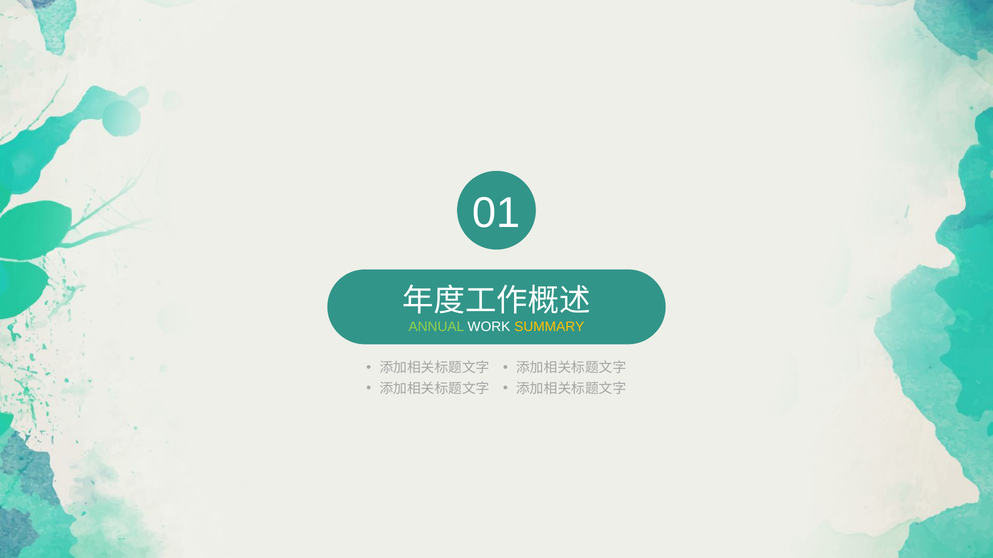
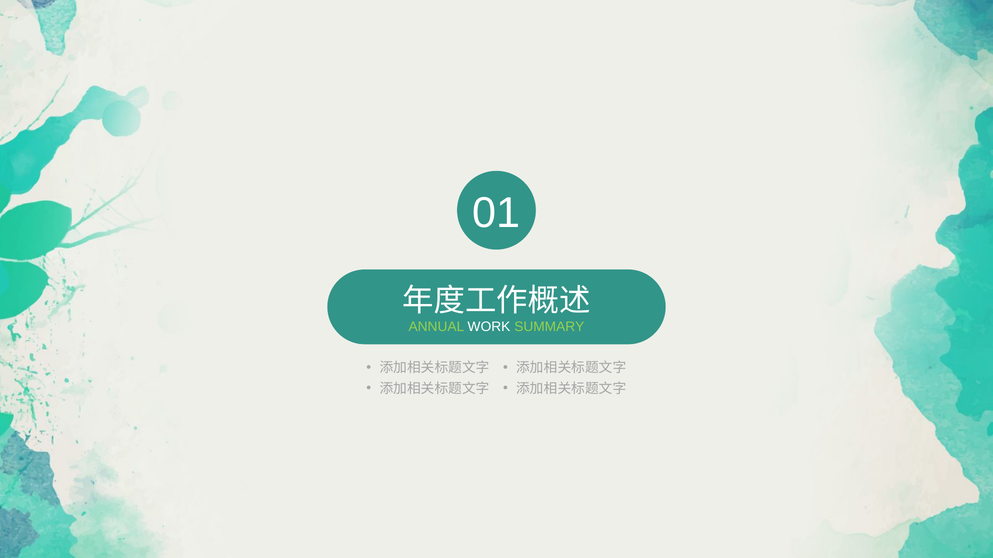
SUMMARY colour: yellow -> light green
